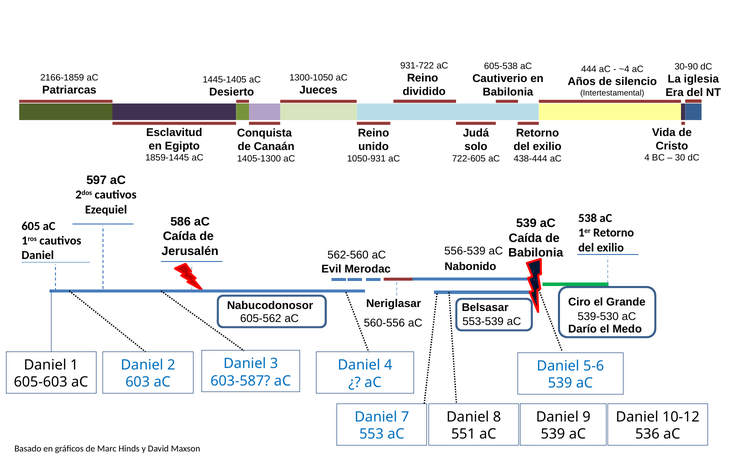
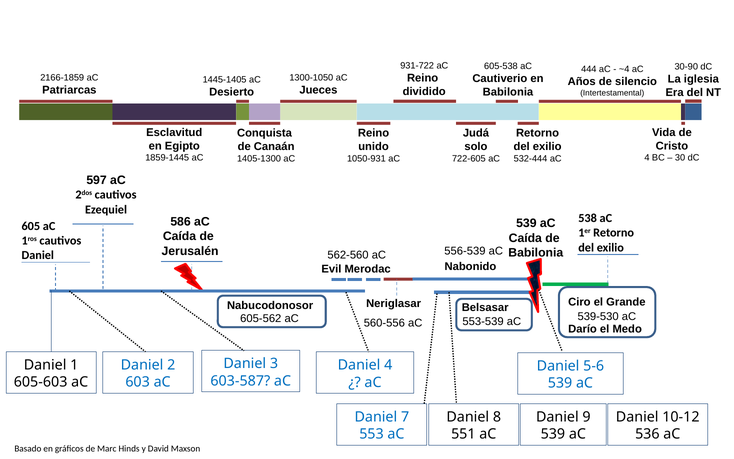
438-444: 438-444 -> 532-444
